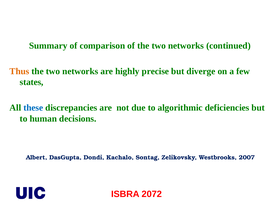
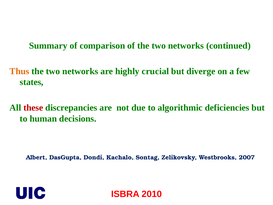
precise: precise -> crucial
these colour: blue -> red
2072: 2072 -> 2010
